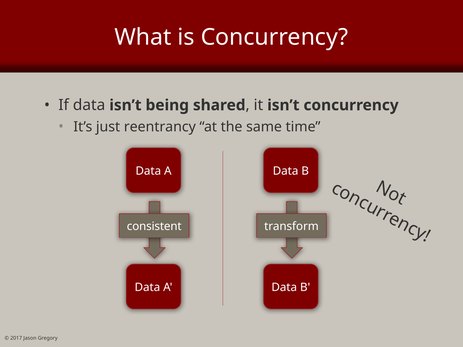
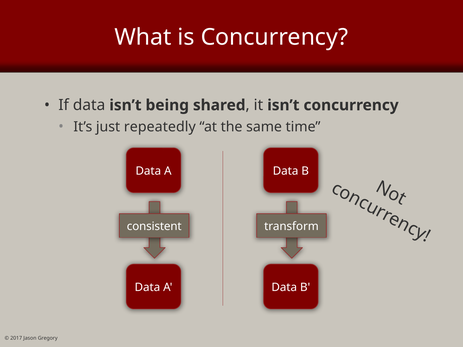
reentrancy: reentrancy -> repeatedly
